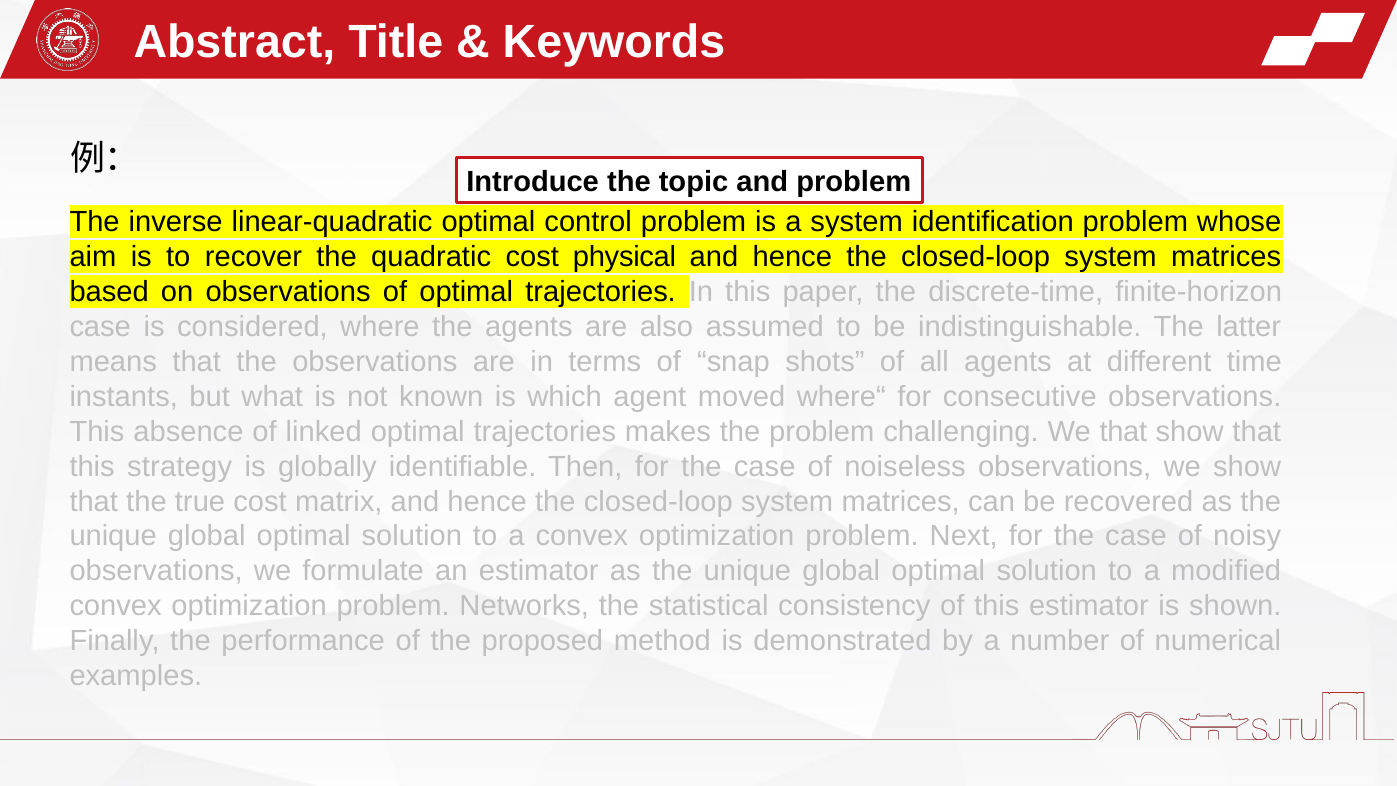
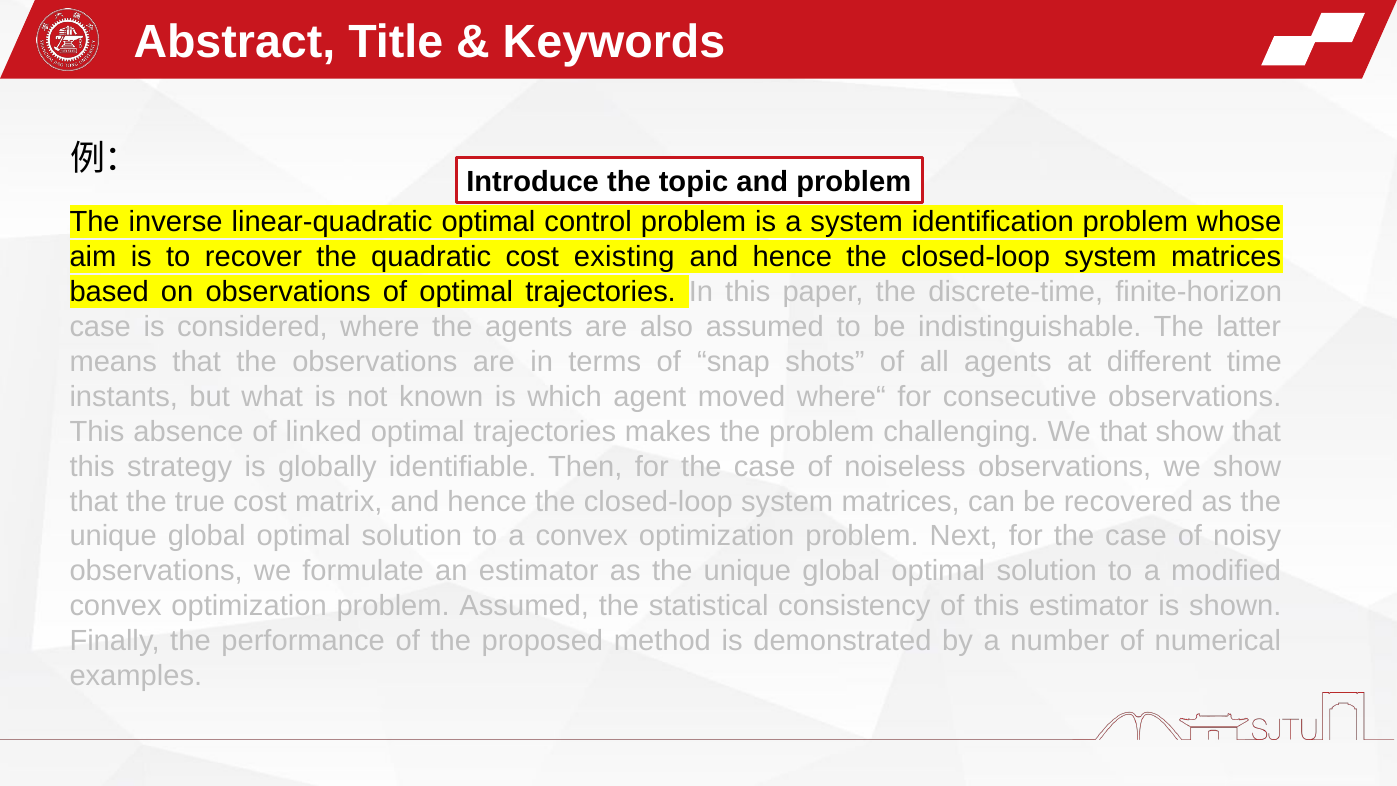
physical: physical -> existing
problem Networks: Networks -> Assumed
